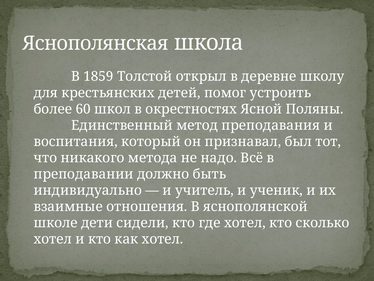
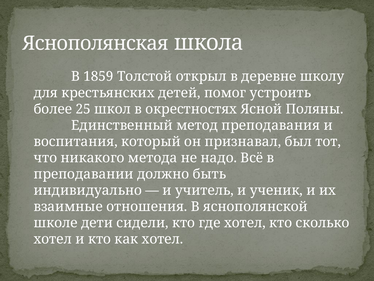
60: 60 -> 25
